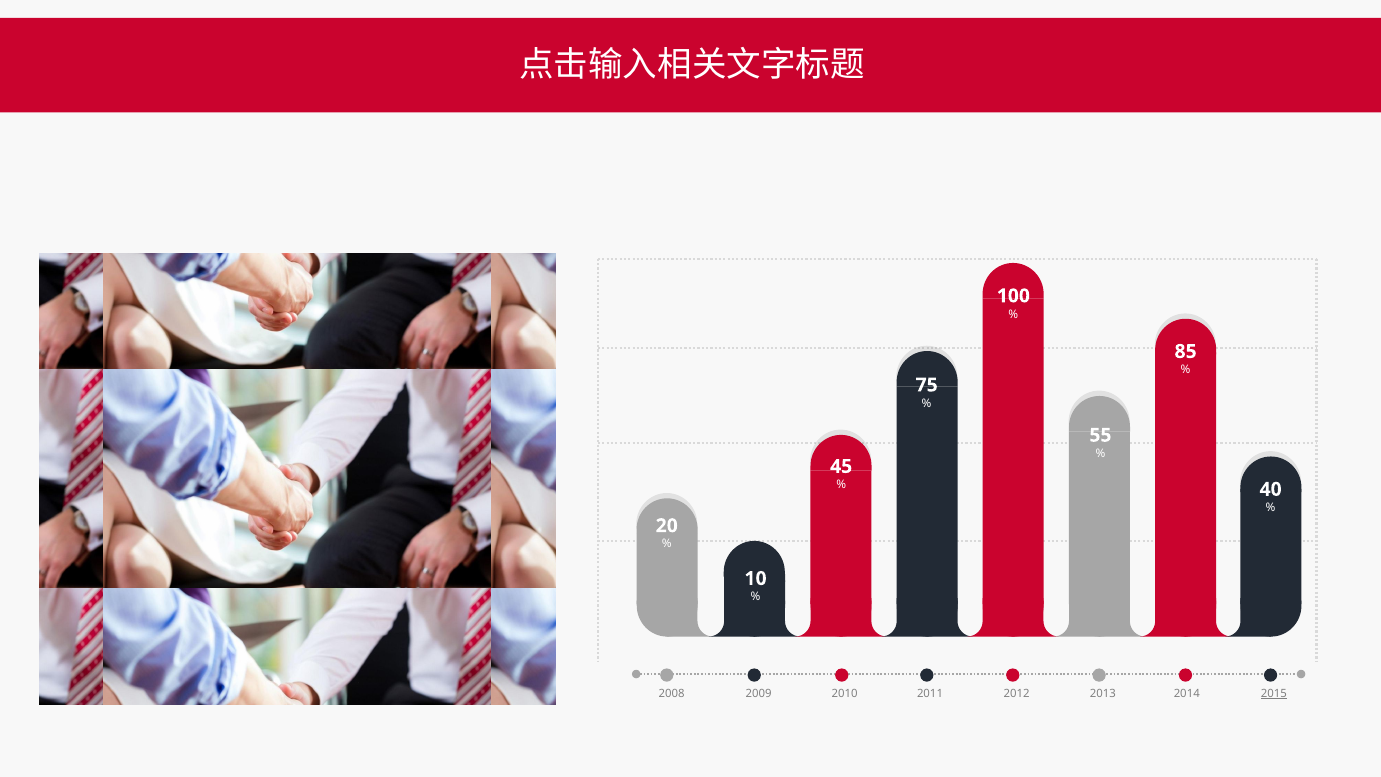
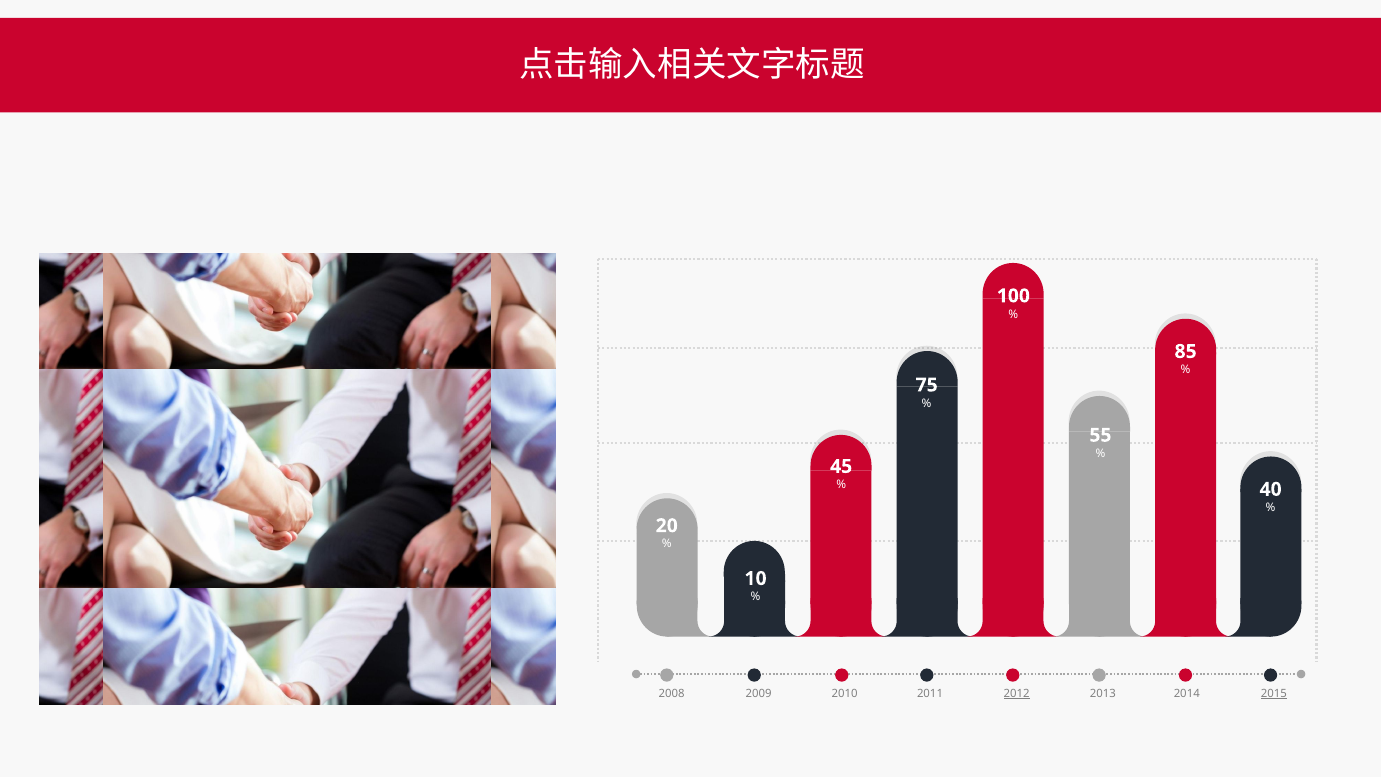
2012 underline: none -> present
